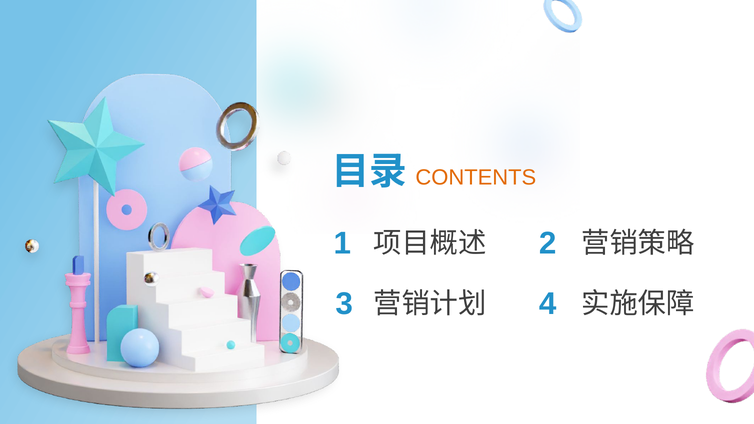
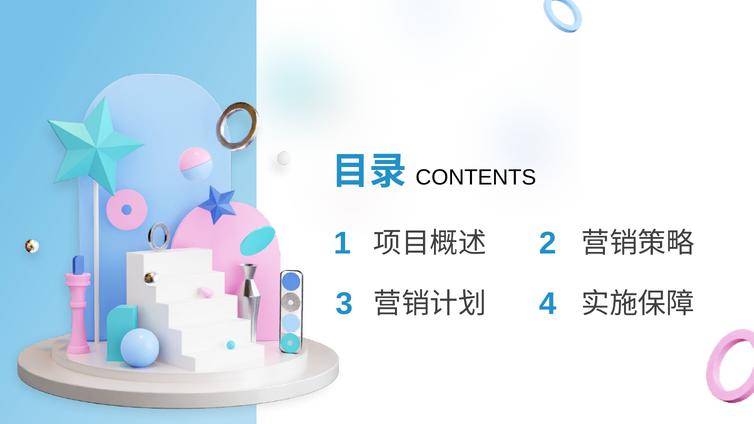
CONTENTS colour: orange -> black
